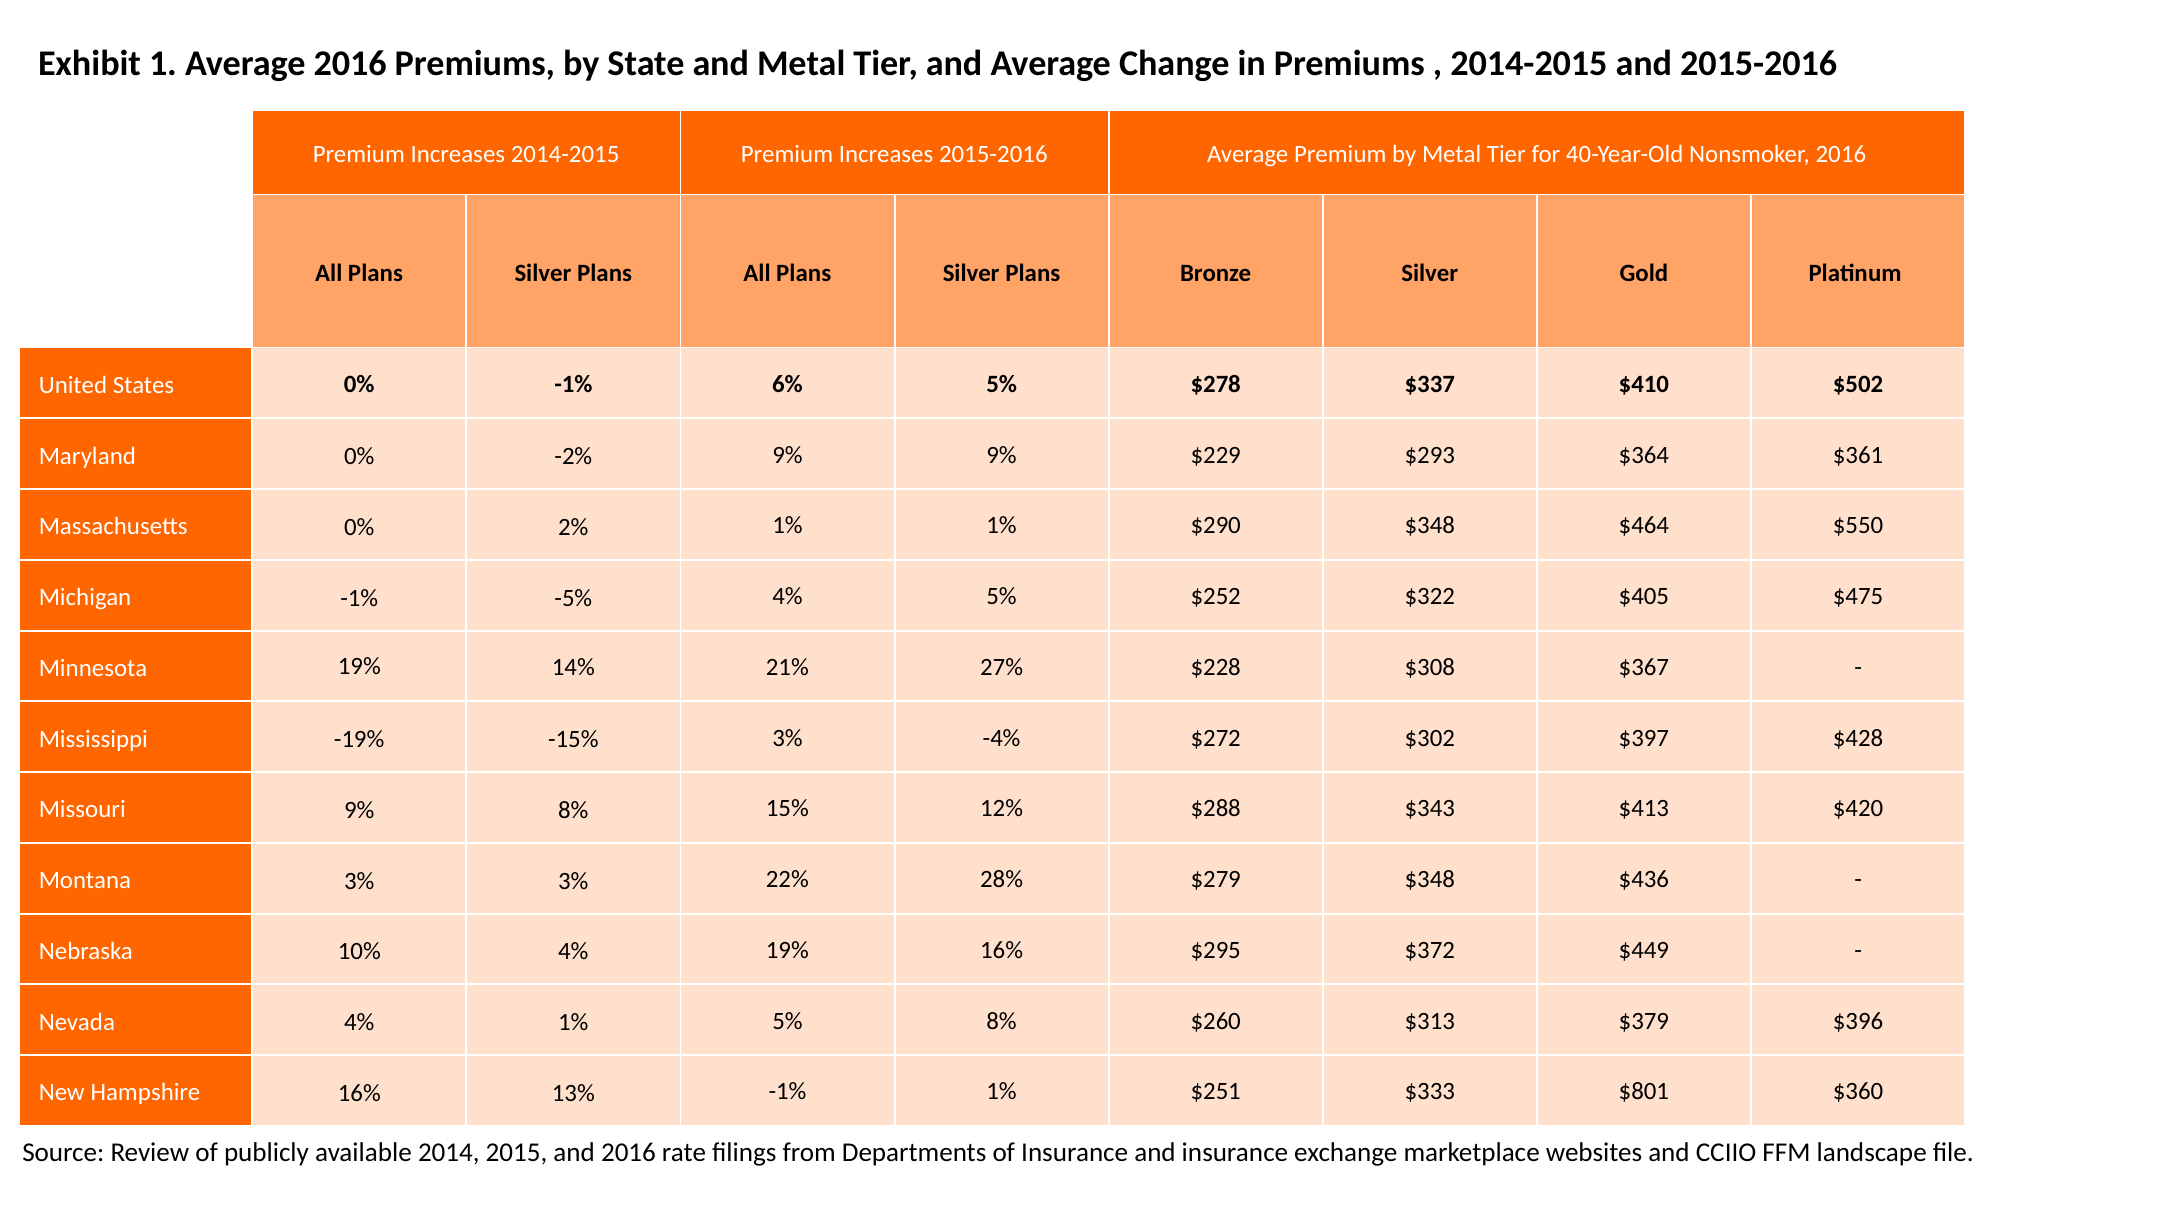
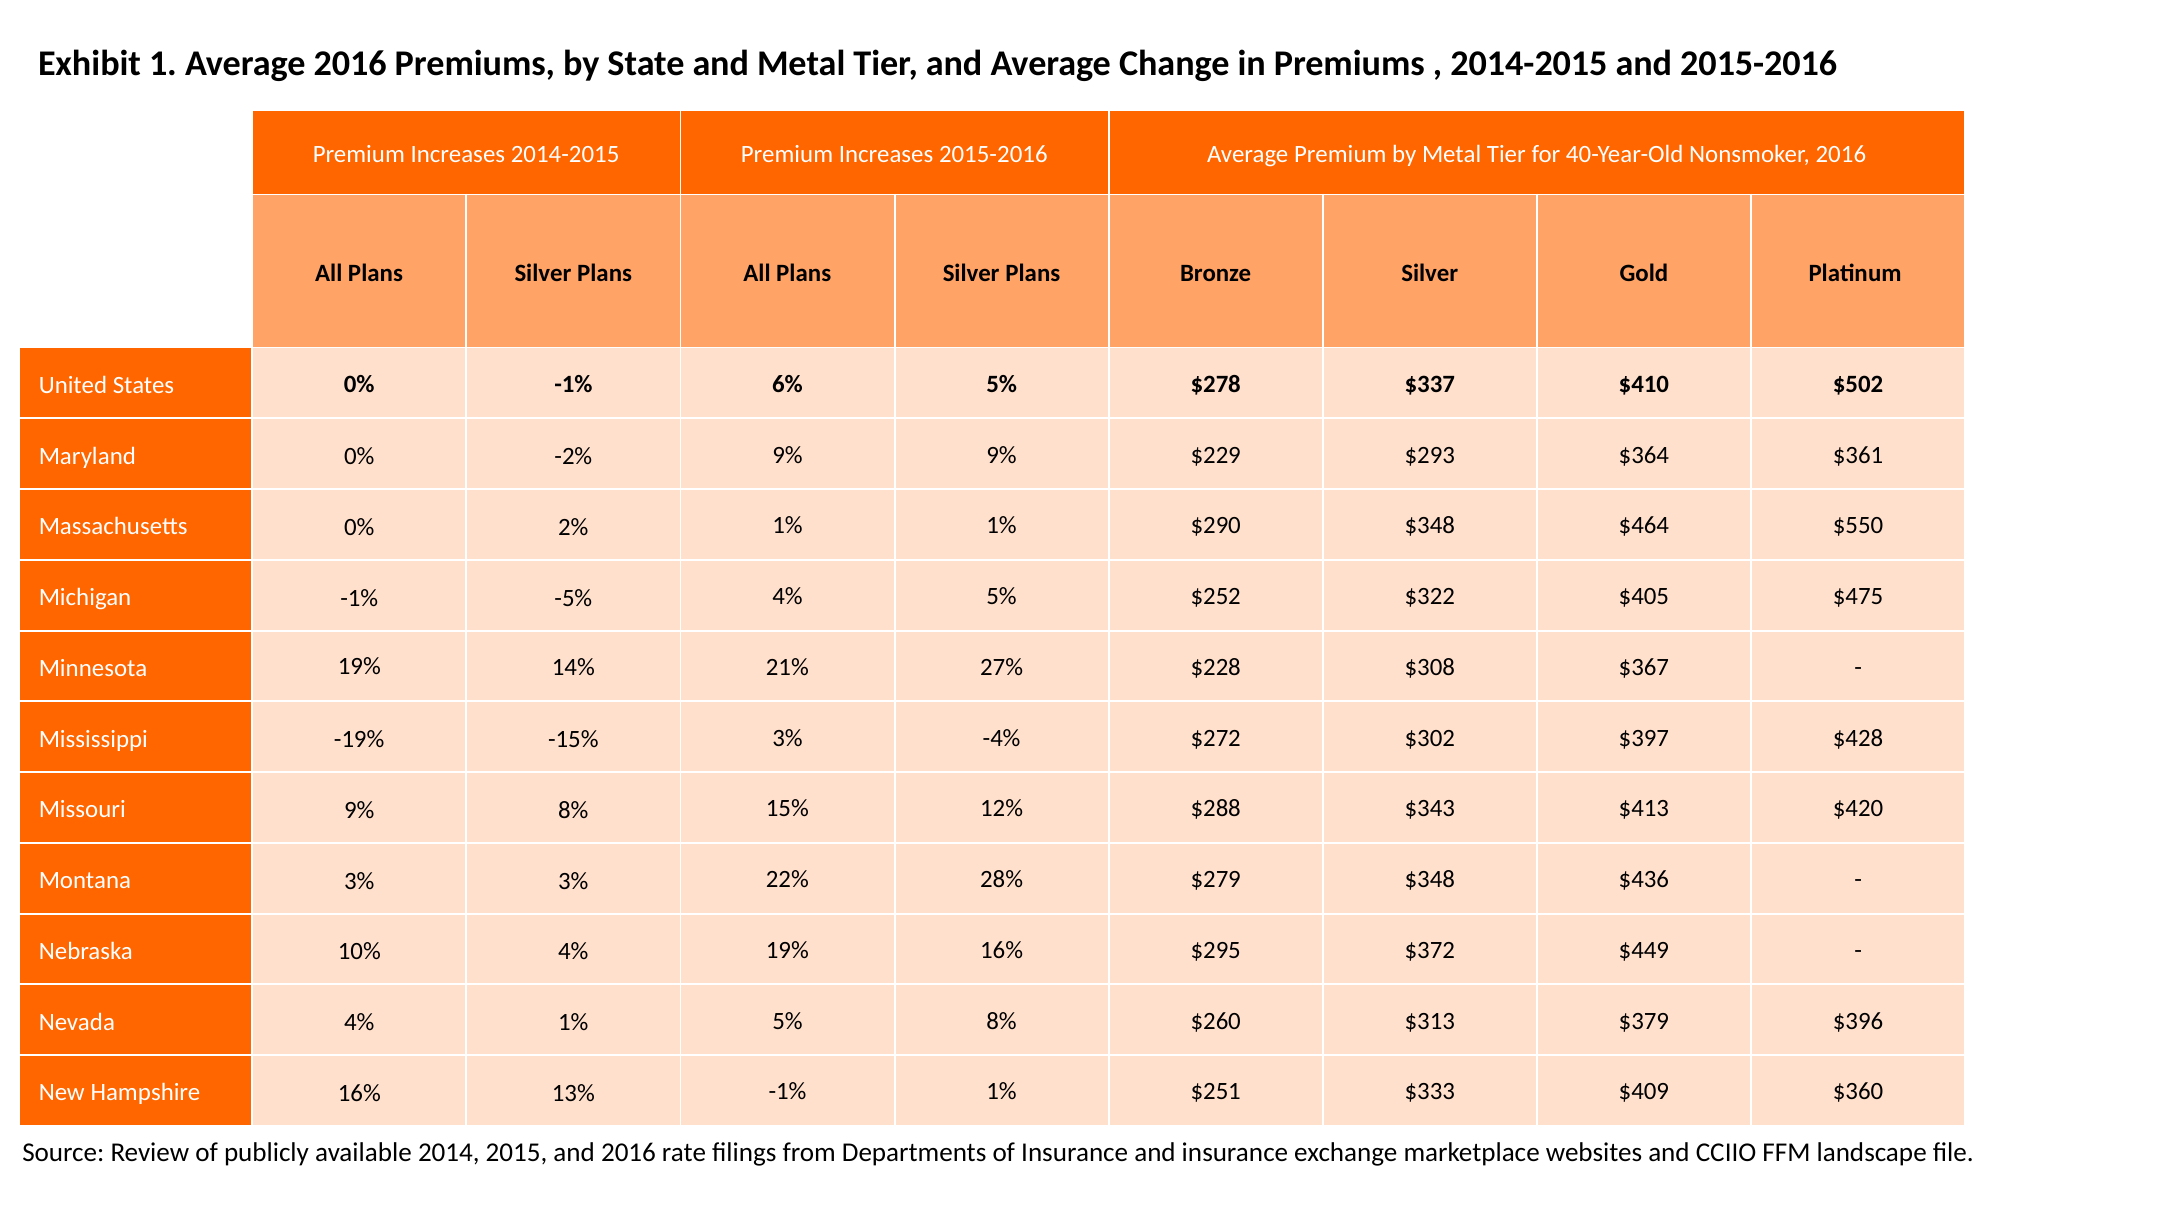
$801: $801 -> $409
